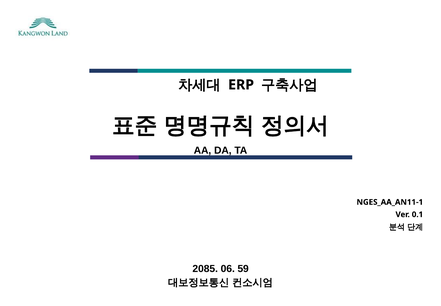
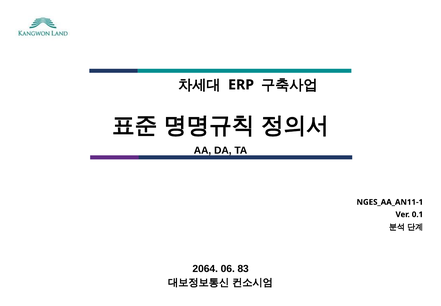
2085: 2085 -> 2064
59: 59 -> 83
